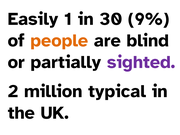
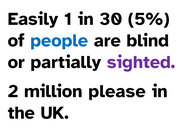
9%: 9% -> 5%
people colour: orange -> blue
typical: typical -> please
